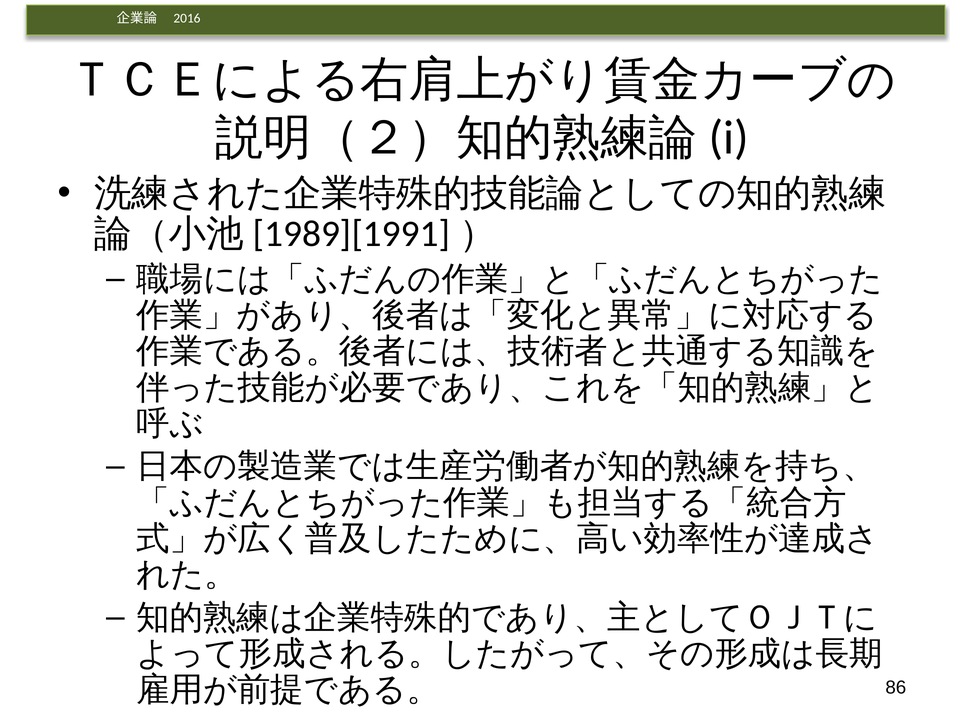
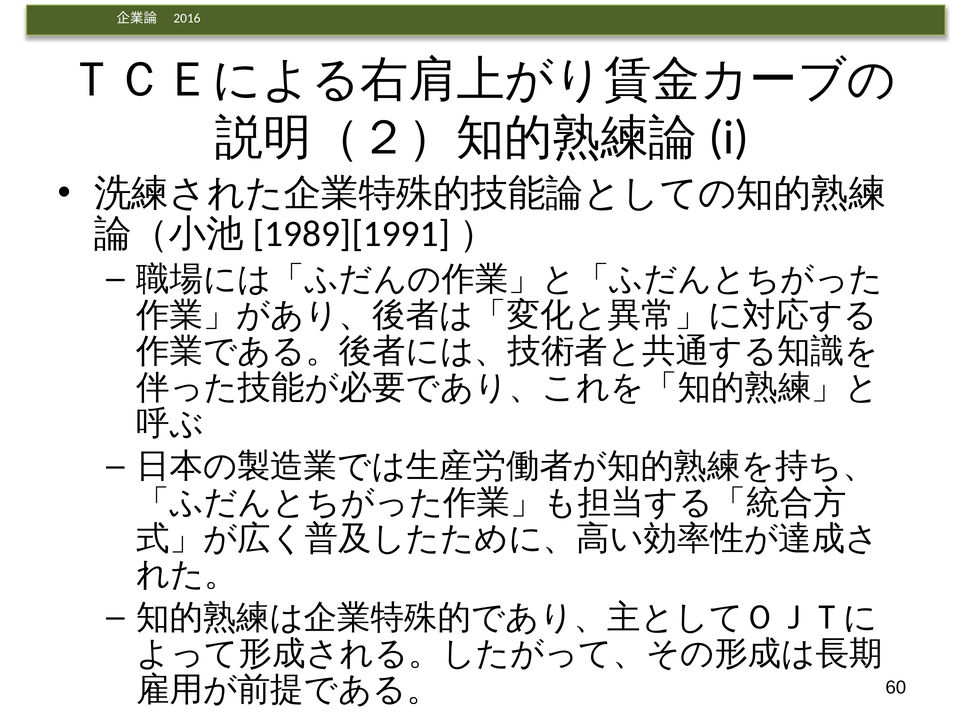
86: 86 -> 60
